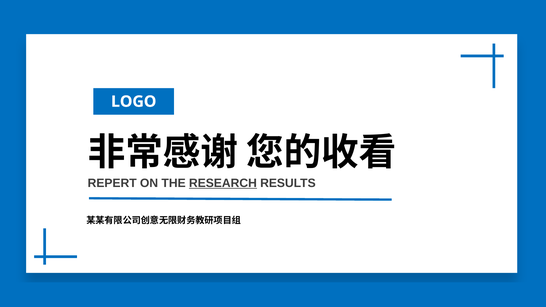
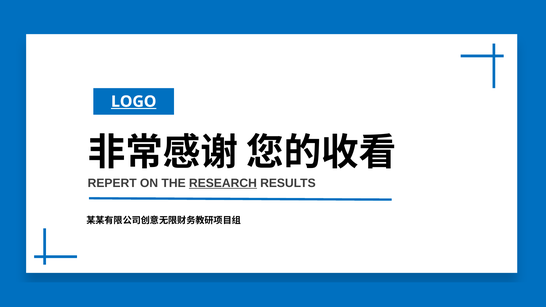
LOGO underline: none -> present
